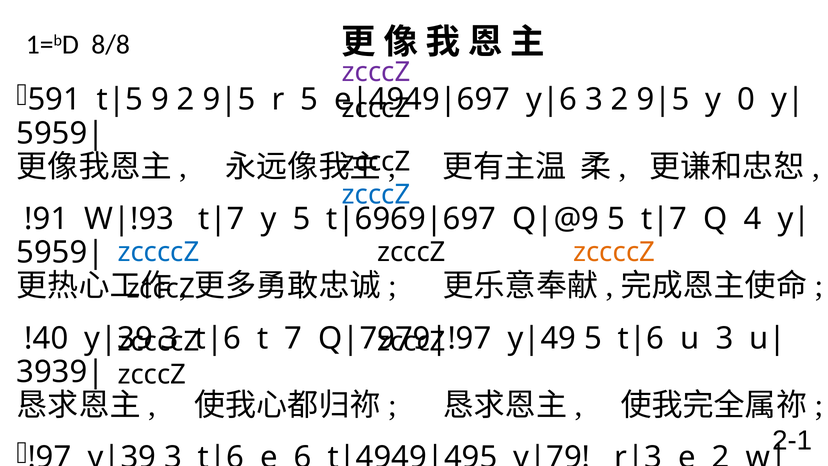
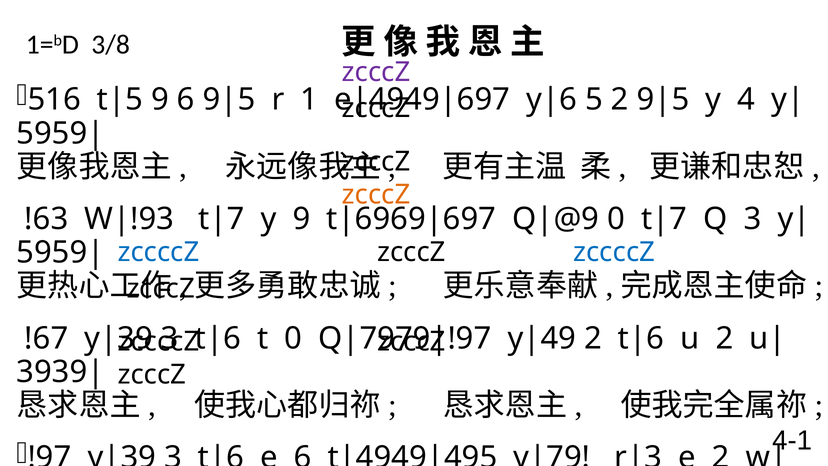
8/8: 8/8 -> 3/8
591: 591 -> 516
9 2: 2 -> 6
r 5: 5 -> 1
3 at (594, 100): 3 -> 5
0: 0 -> 4
zcccZ at (376, 195) colour: blue -> orange
!91: !91 -> !63
y 5: 5 -> 9
5 at (616, 219): 5 -> 0
Q 4: 4 -> 3
zccccZ at (614, 252) colour: orange -> blue
!40: !40 -> !67
t 7: 7 -> 0
5 at (593, 338): 5 -> 2
u 3: 3 -> 2
2-1: 2-1 -> 4-1
